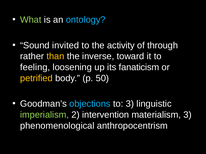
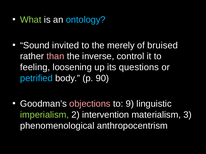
activity: activity -> merely
through: through -> bruised
than colour: yellow -> pink
toward: toward -> control
fanaticism: fanaticism -> questions
petrified colour: yellow -> light blue
50: 50 -> 90
objections colour: light blue -> pink
to 3: 3 -> 9
